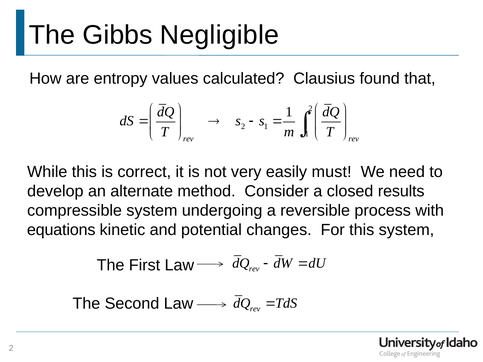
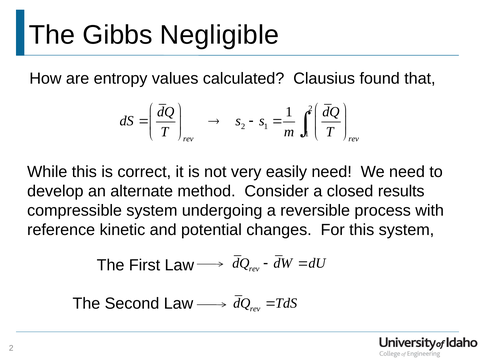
easily must: must -> need
equations: equations -> reference
